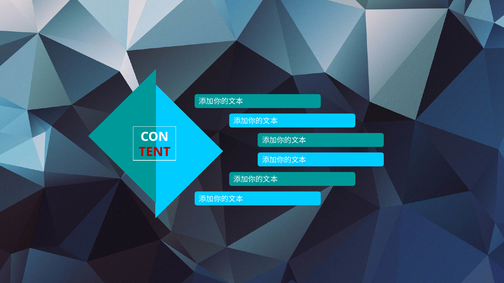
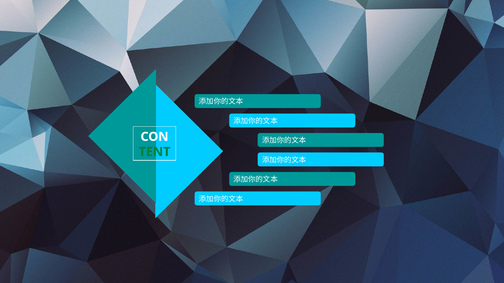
TENT colour: red -> green
